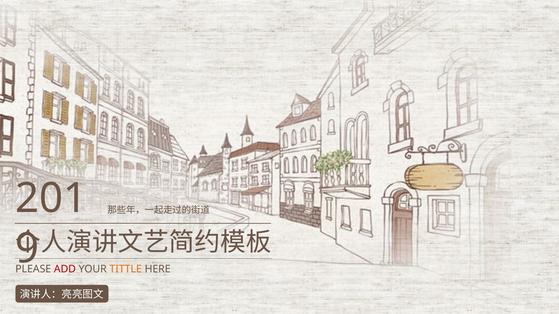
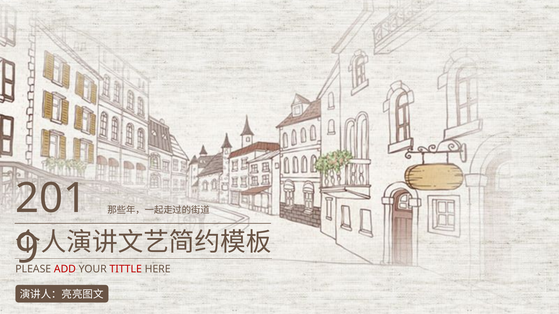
TITTLE colour: orange -> red
